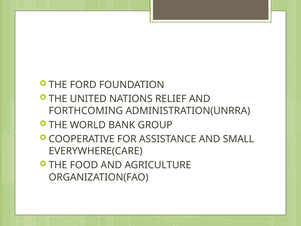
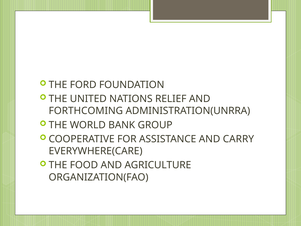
SMALL: SMALL -> CARRY
